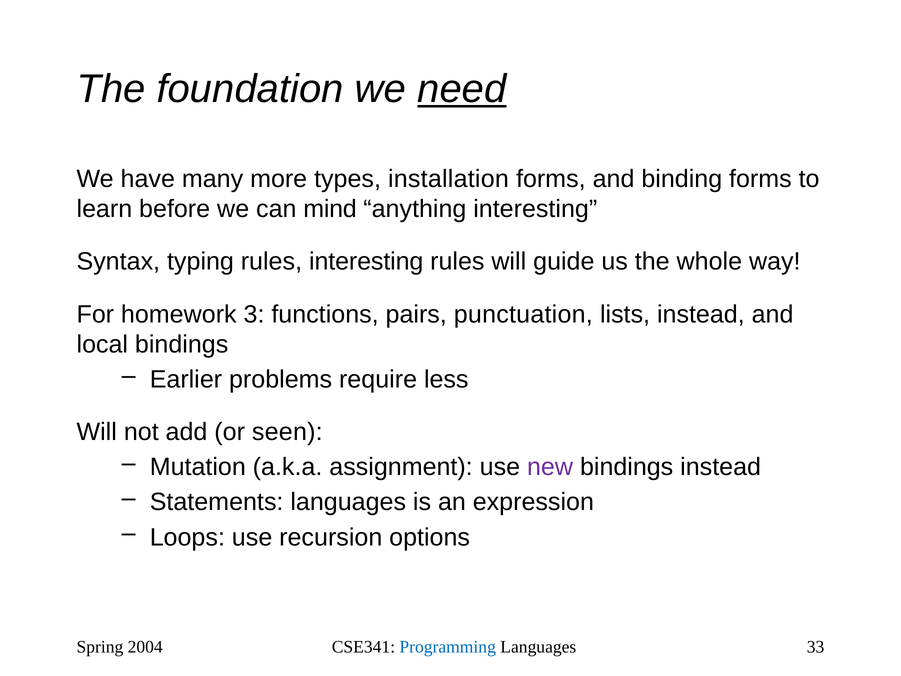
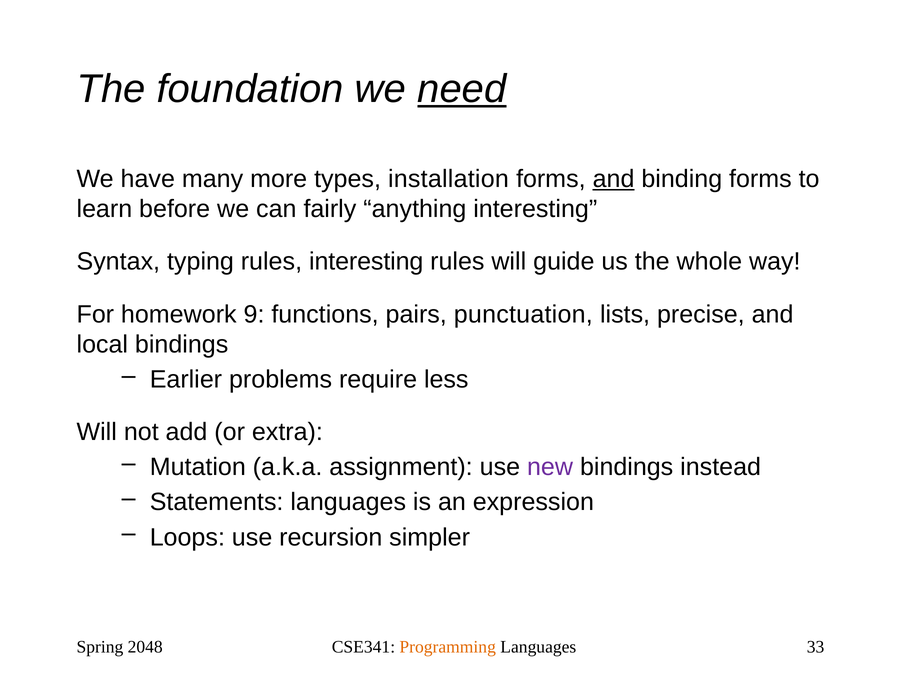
and at (614, 179) underline: none -> present
mind: mind -> fairly
3: 3 -> 9
lists instead: instead -> precise
seen: seen -> extra
options: options -> simpler
2004: 2004 -> 2048
Programming colour: blue -> orange
